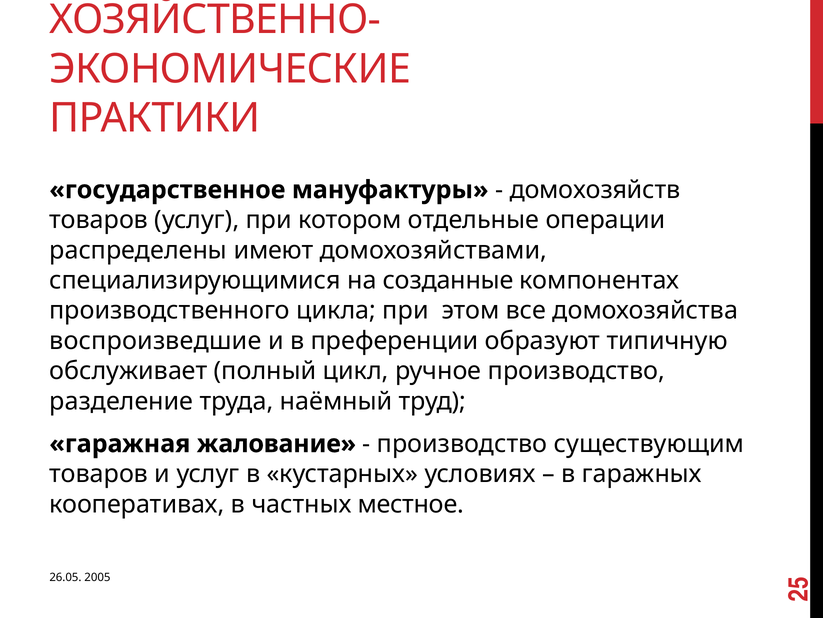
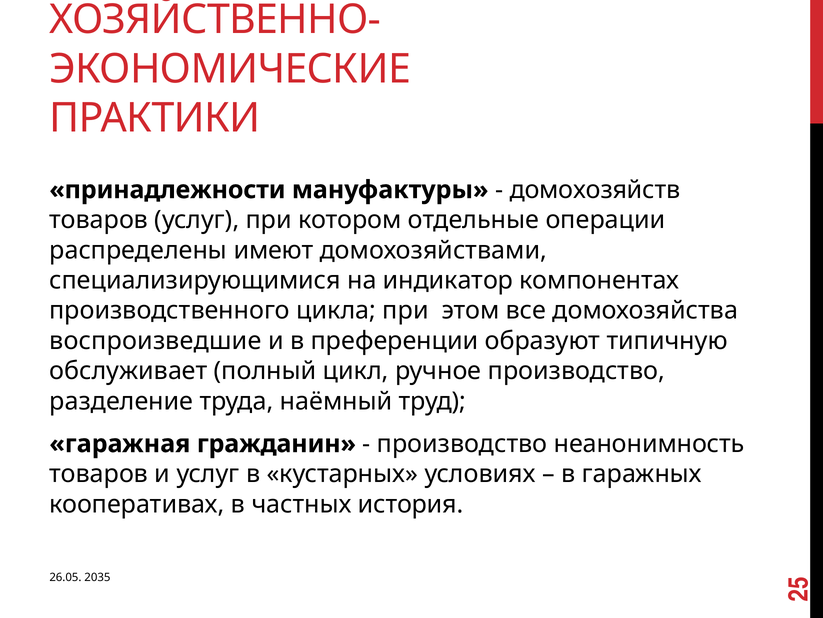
государственное: государственное -> принадлежности
созданные: созданные -> индикатор
жалование: жалование -> гражданин
существующим: существующим -> неанонимность
местное: местное -> история
2005: 2005 -> 2035
